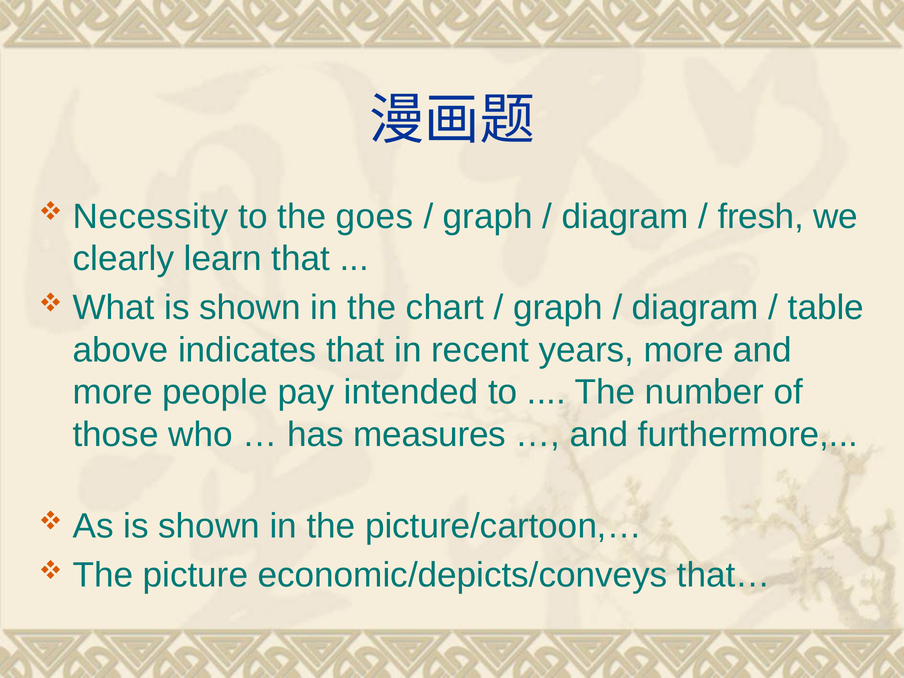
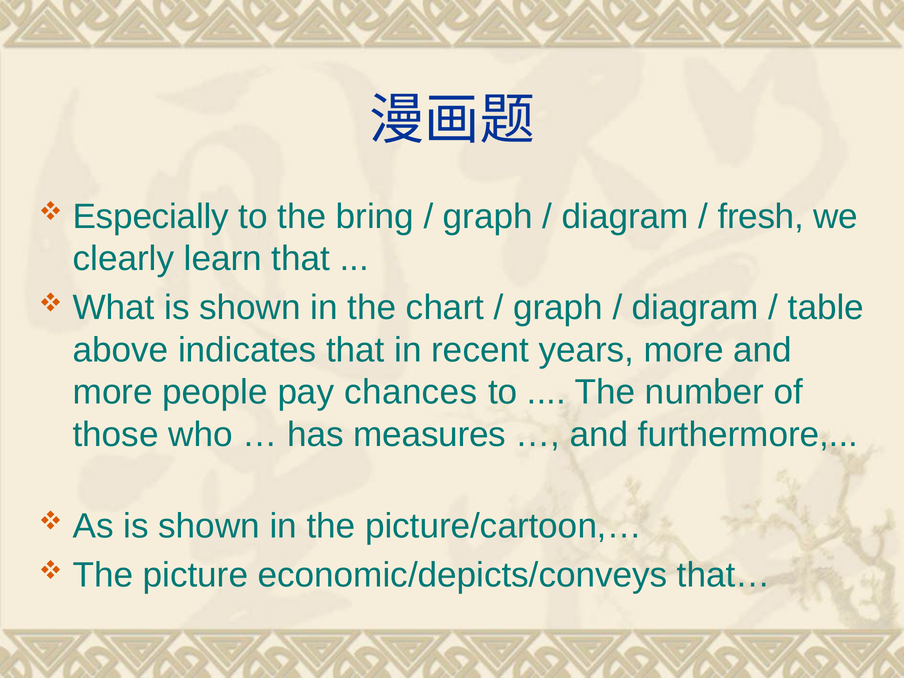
Necessity: Necessity -> Especially
goes: goes -> bring
intended: intended -> chances
